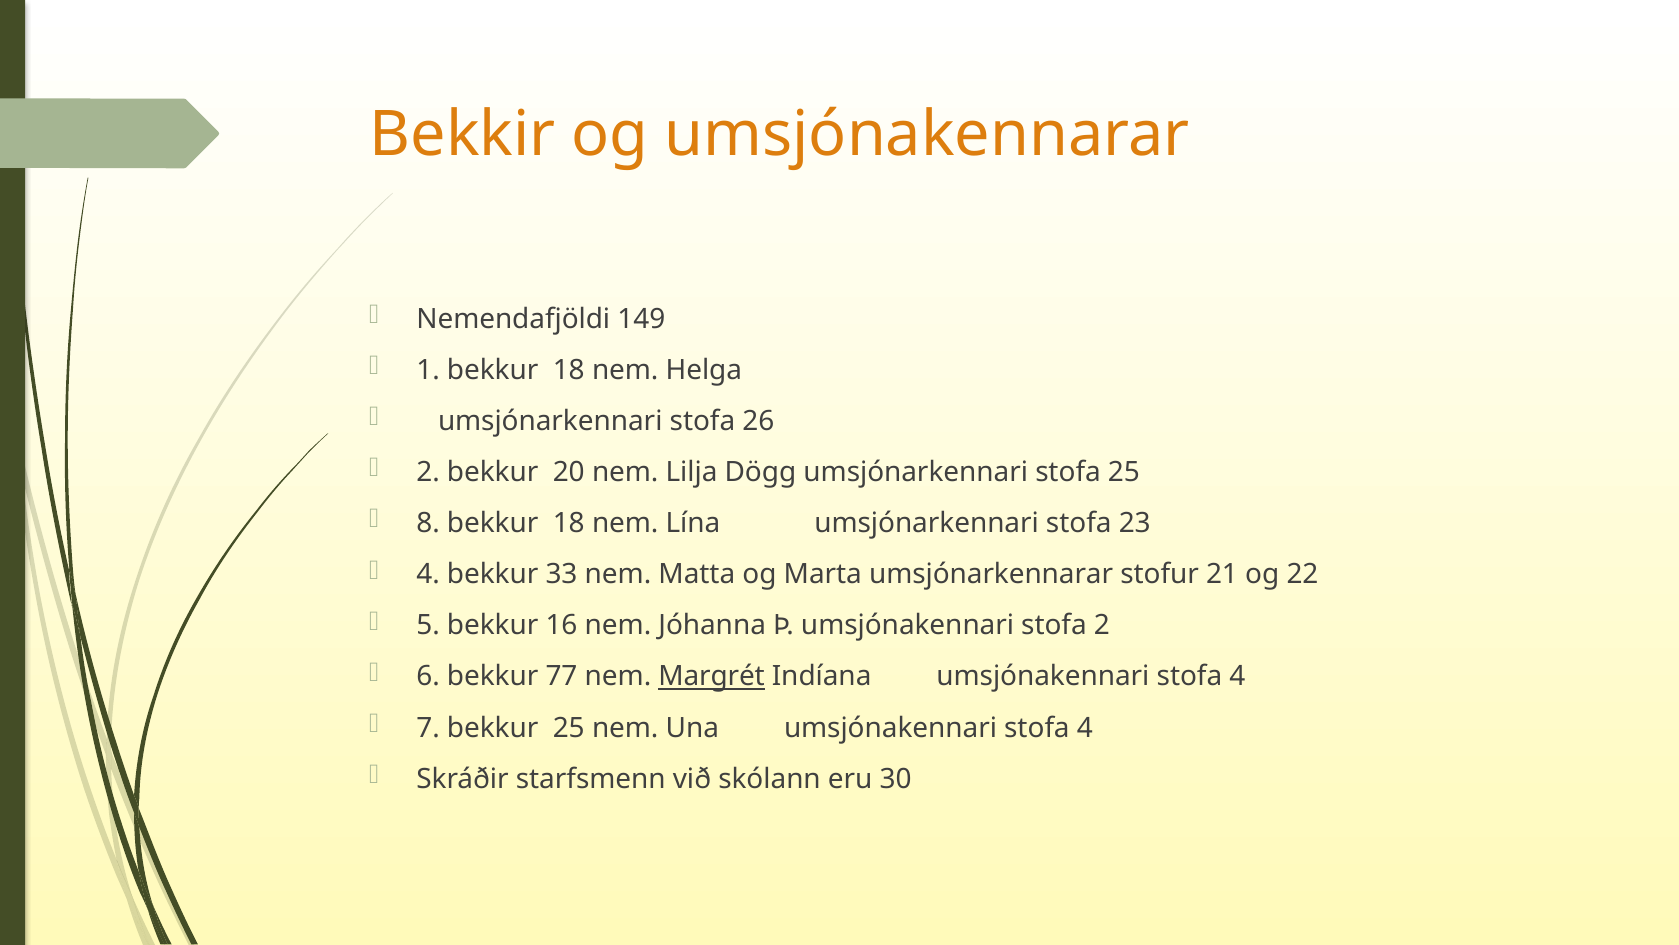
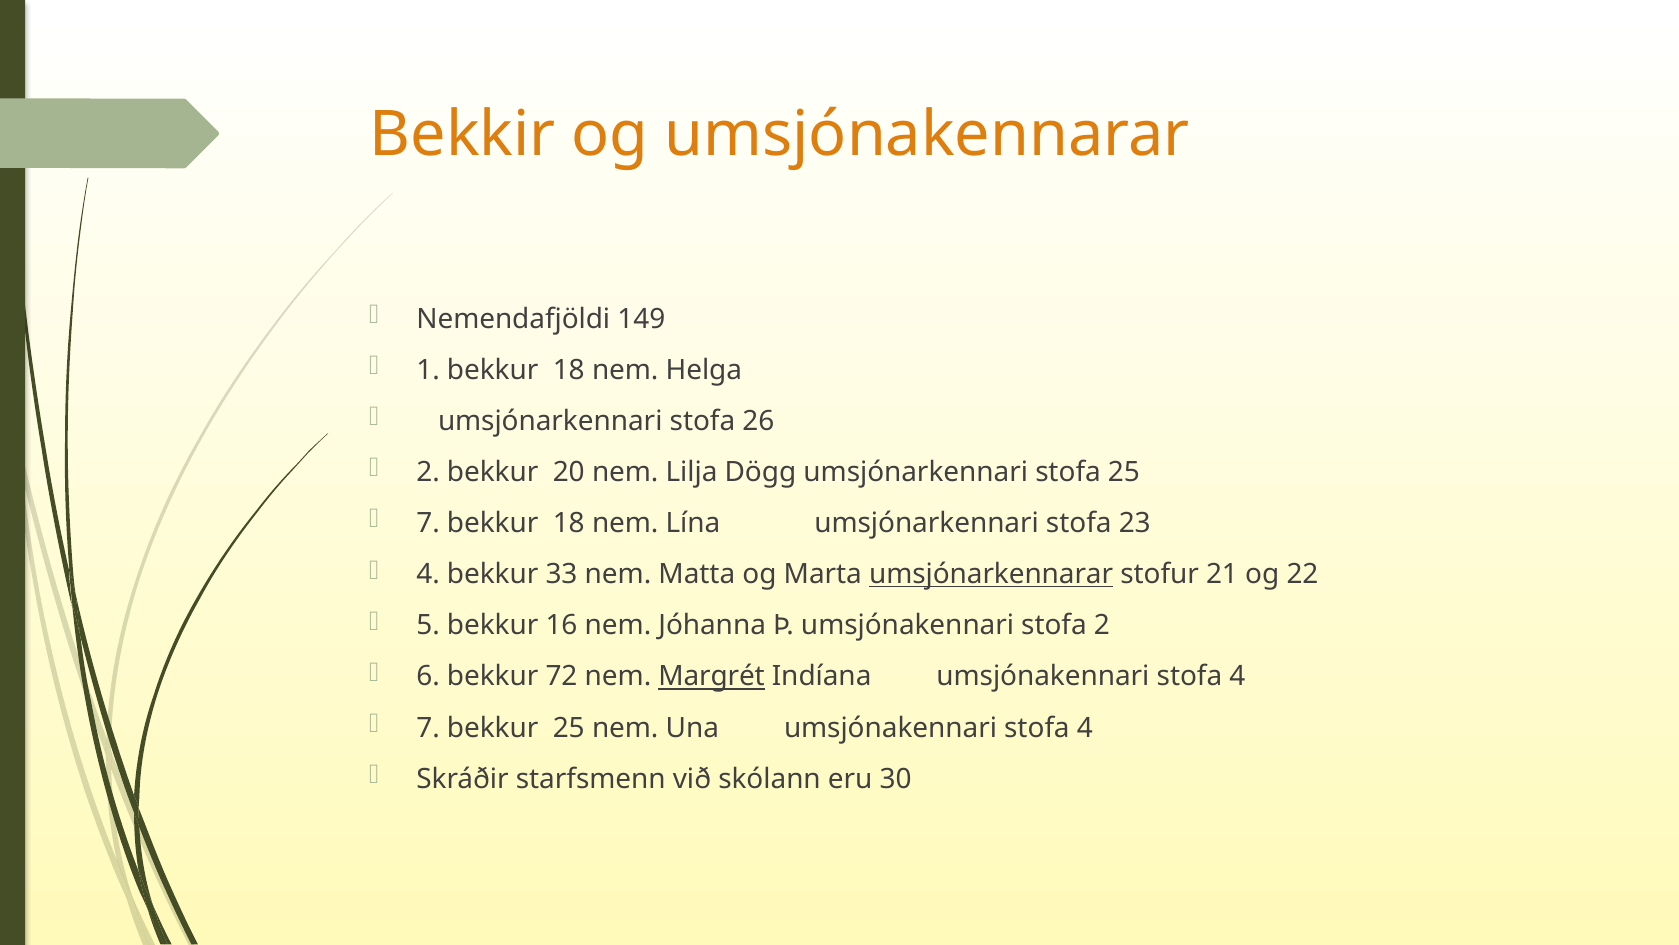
8 at (428, 523): 8 -> 7
umsjónarkennarar underline: none -> present
77: 77 -> 72
